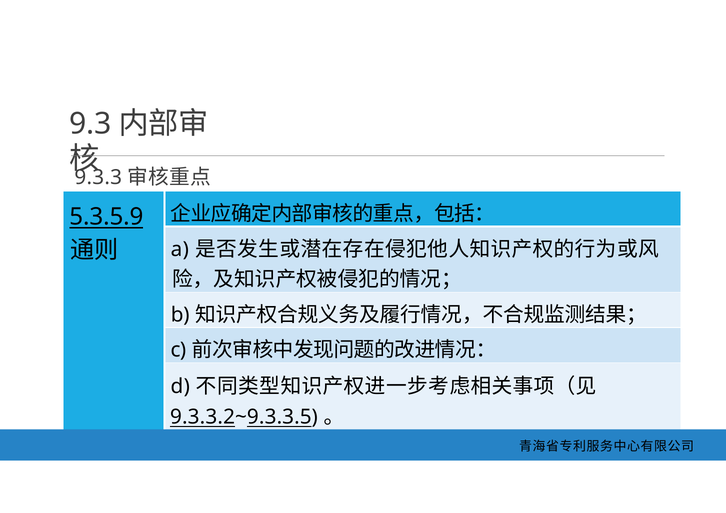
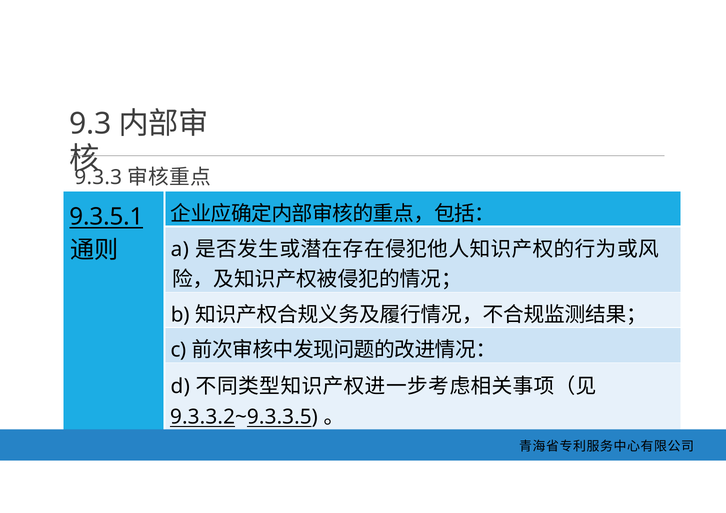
5.3.5.9: 5.3.5.9 -> 9.3.5.1
